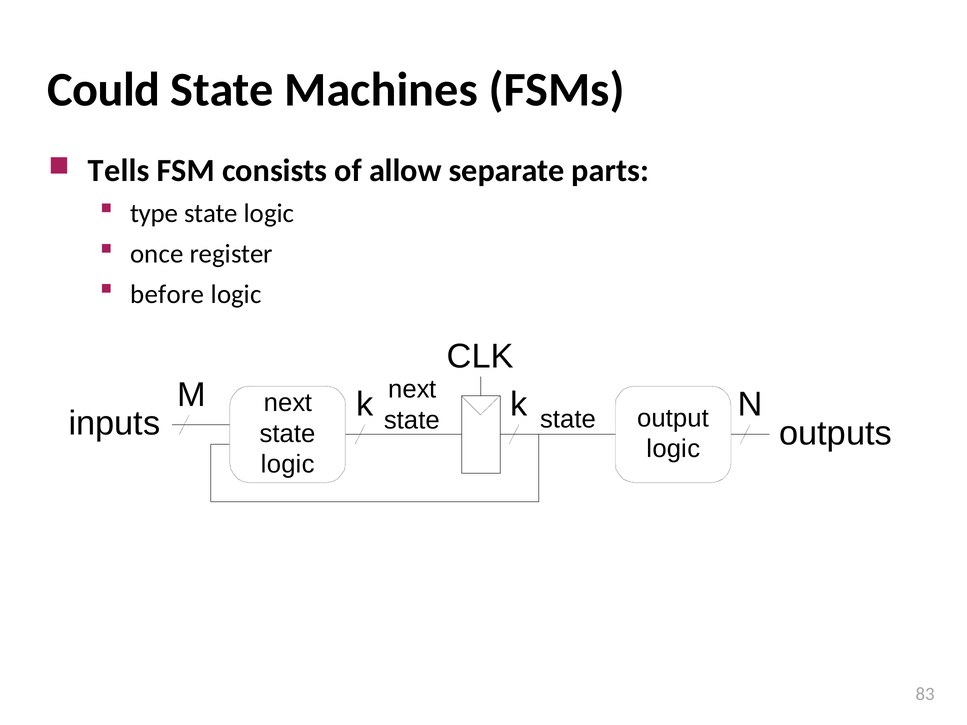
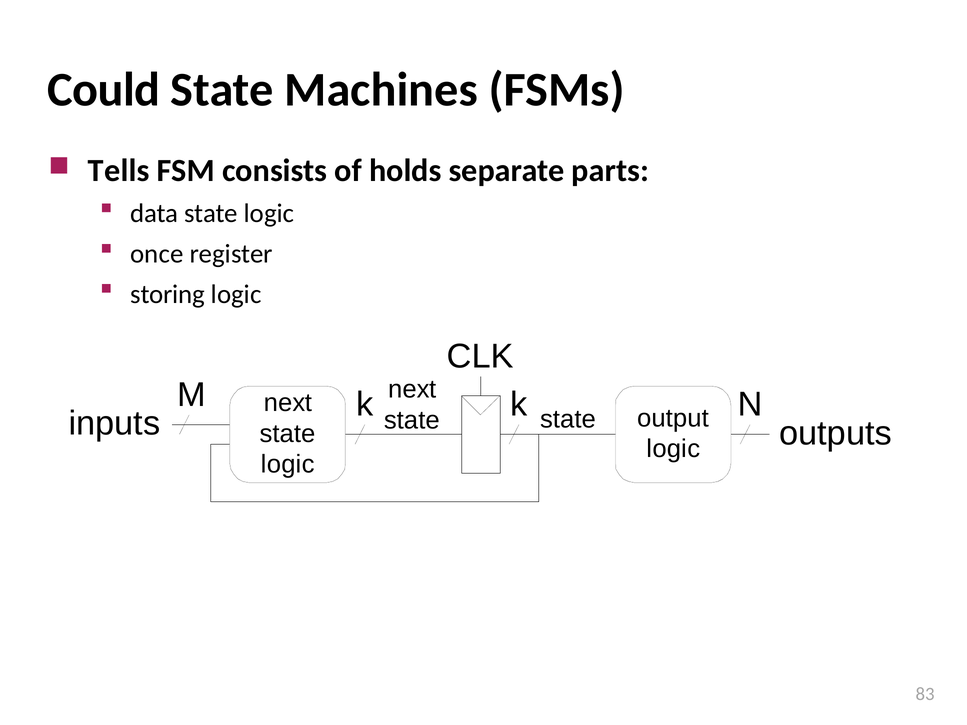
allow: allow -> holds
type: type -> data
before: before -> storing
